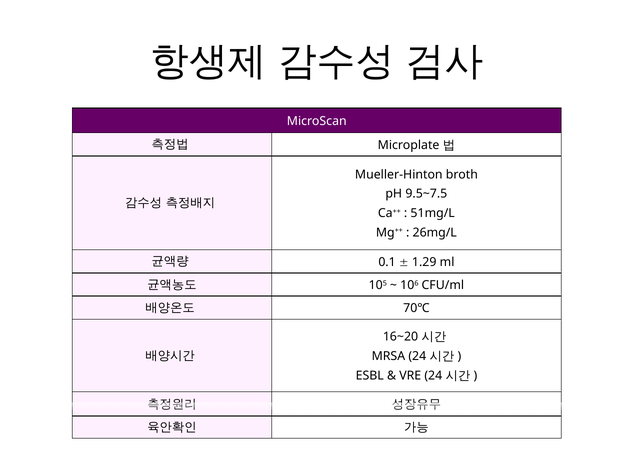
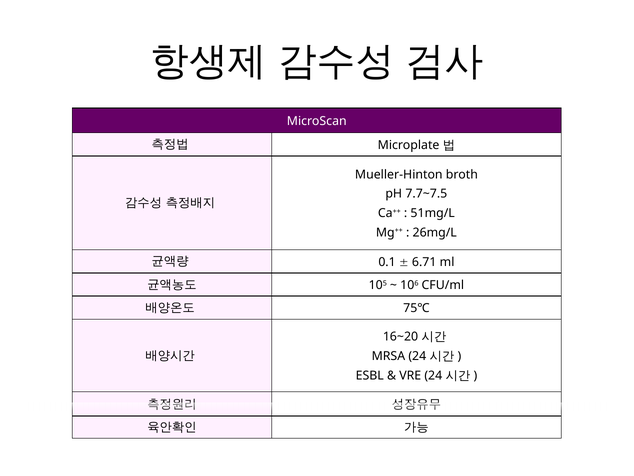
9.5~7.5: 9.5~7.5 -> 7.7~7.5
1.29: 1.29 -> 6.71
70℃: 70℃ -> 75℃
